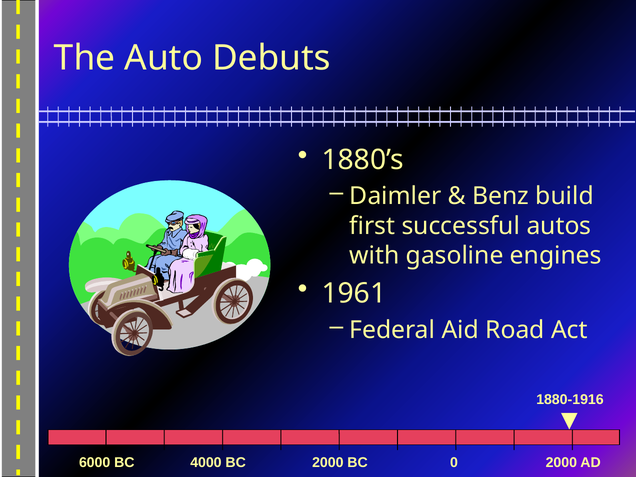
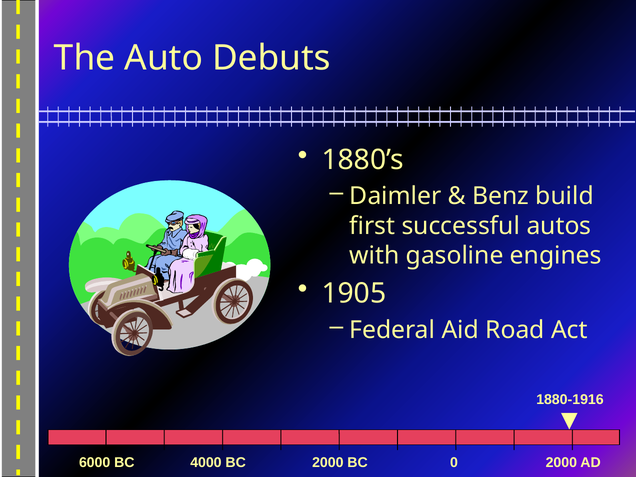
1961: 1961 -> 1905
